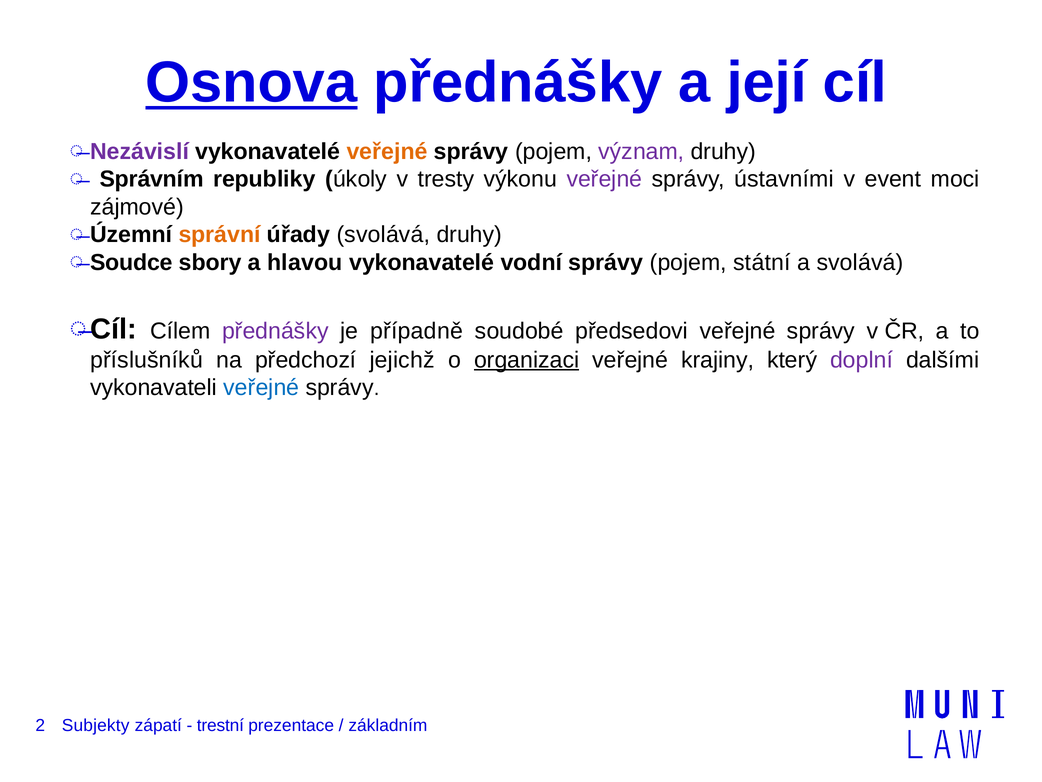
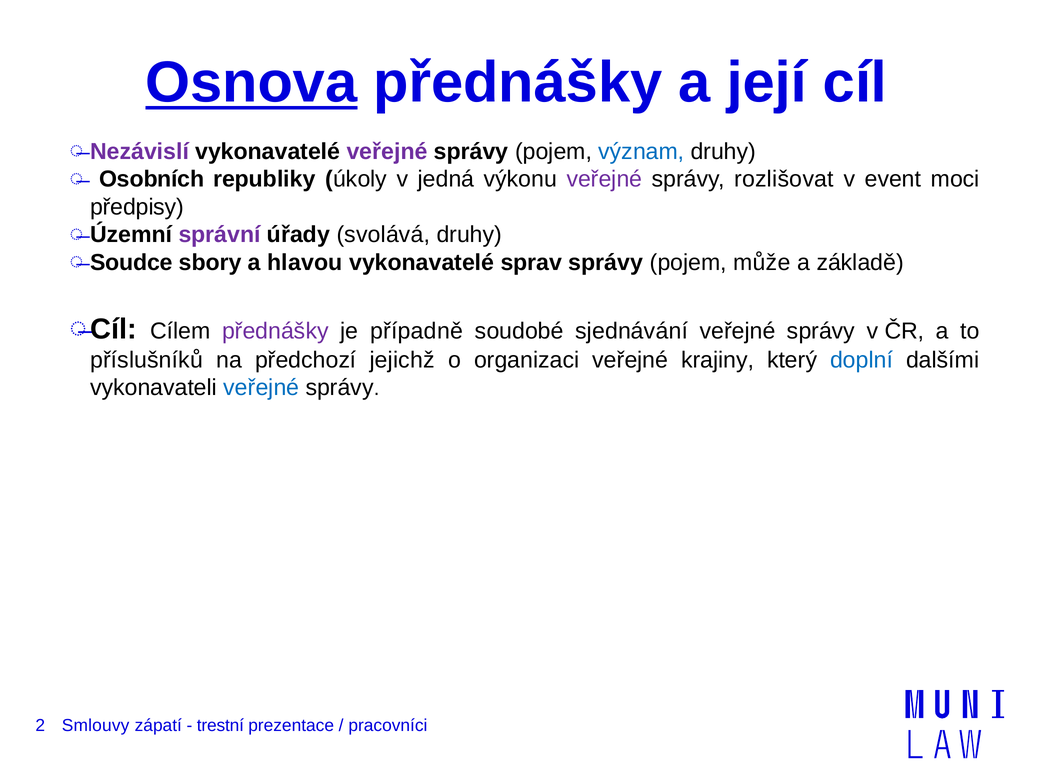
veřejné at (387, 151) colour: orange -> purple
význam colour: purple -> blue
Správním: Správním -> Osobních
tresty: tresty -> jedná
ústavními: ústavními -> rozlišovat
zájmové: zájmové -> předpisy
správní colour: orange -> purple
vodní: vodní -> sprav
státní: státní -> může
a svolává: svolává -> základě
předsedovi: předsedovi -> sjednávání
organizaci underline: present -> none
doplní colour: purple -> blue
Subjekty: Subjekty -> Smlouvy
základním: základním -> pracovníci
